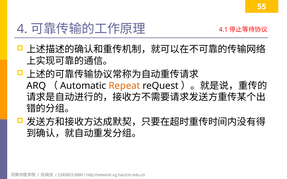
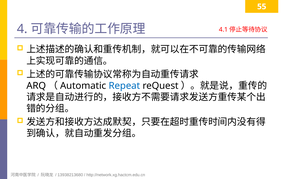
Repeat colour: orange -> blue
